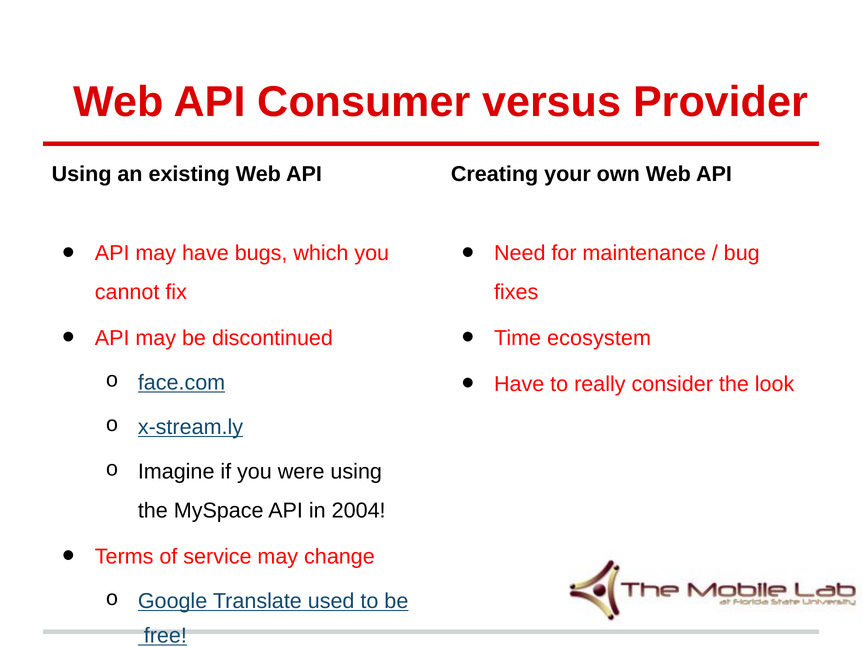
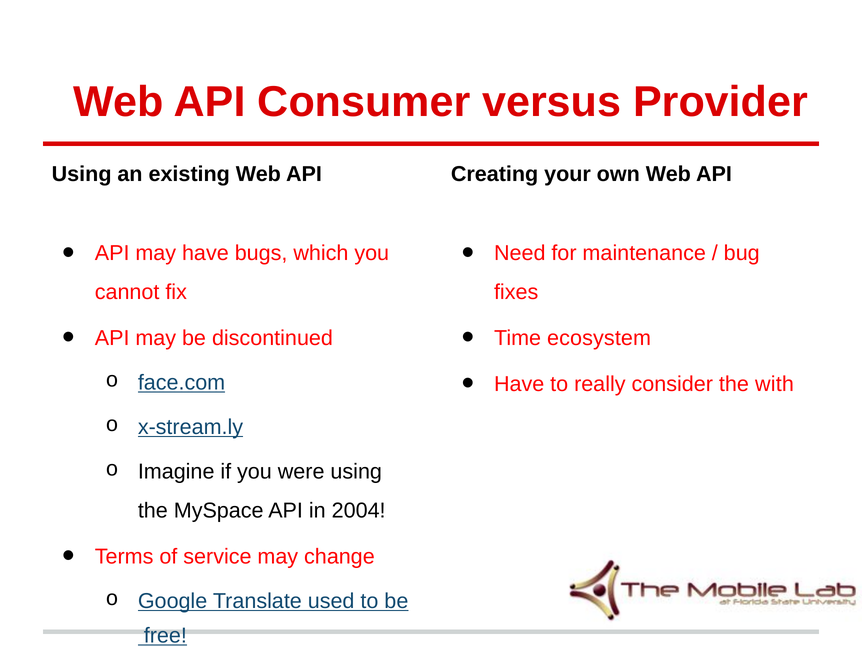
look: look -> with
